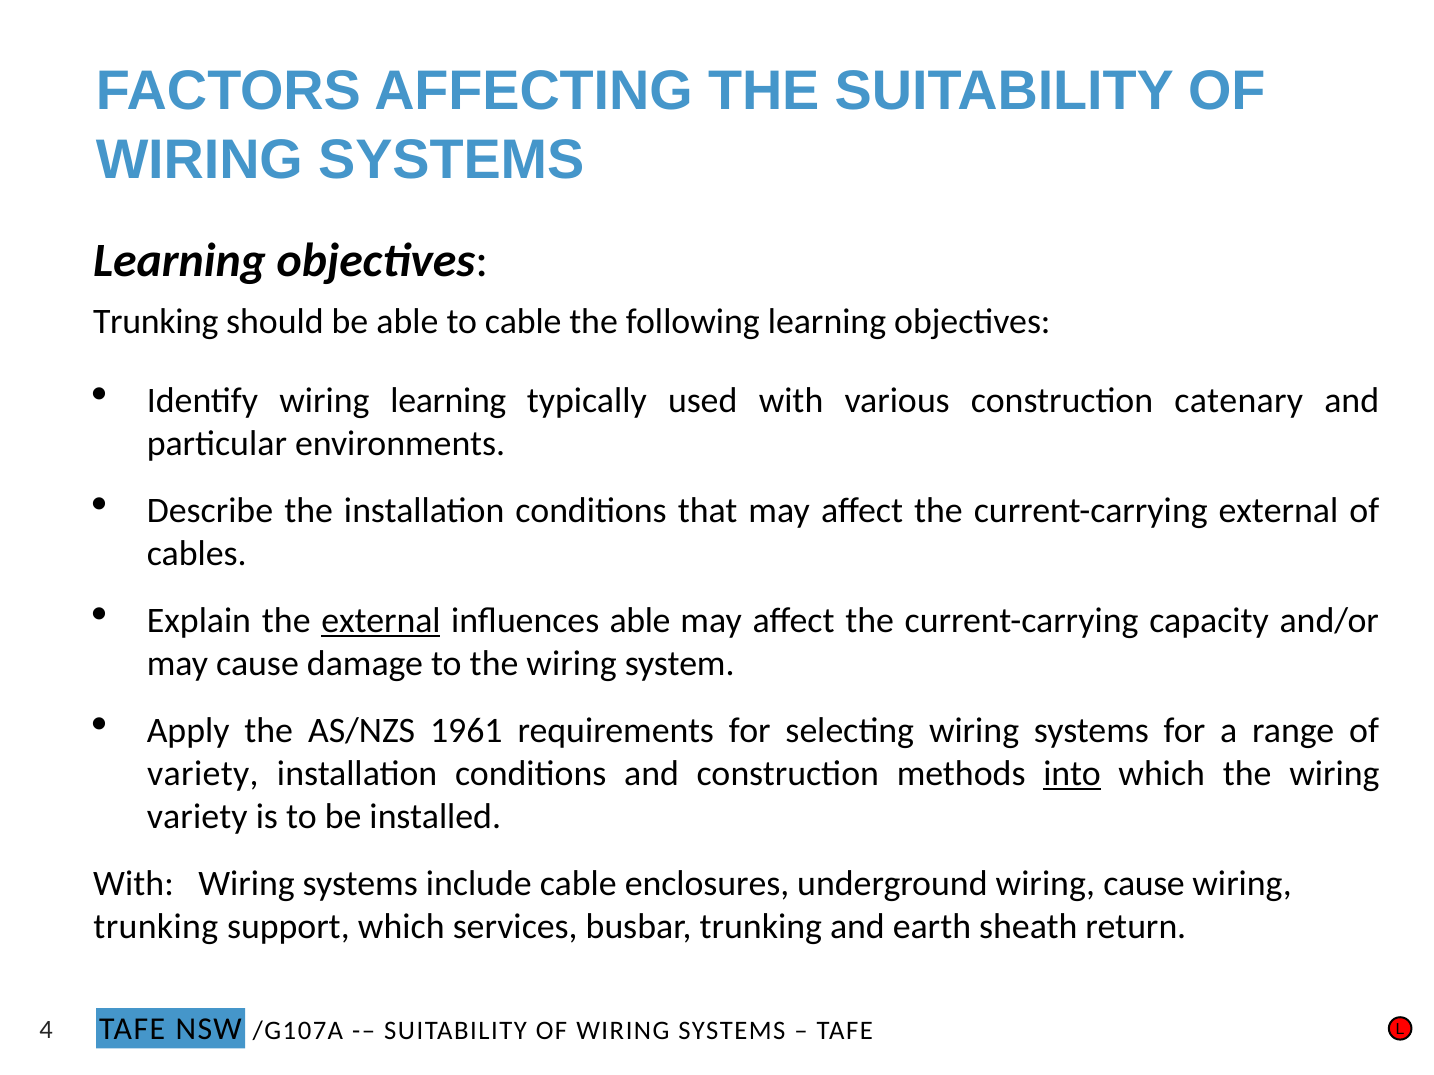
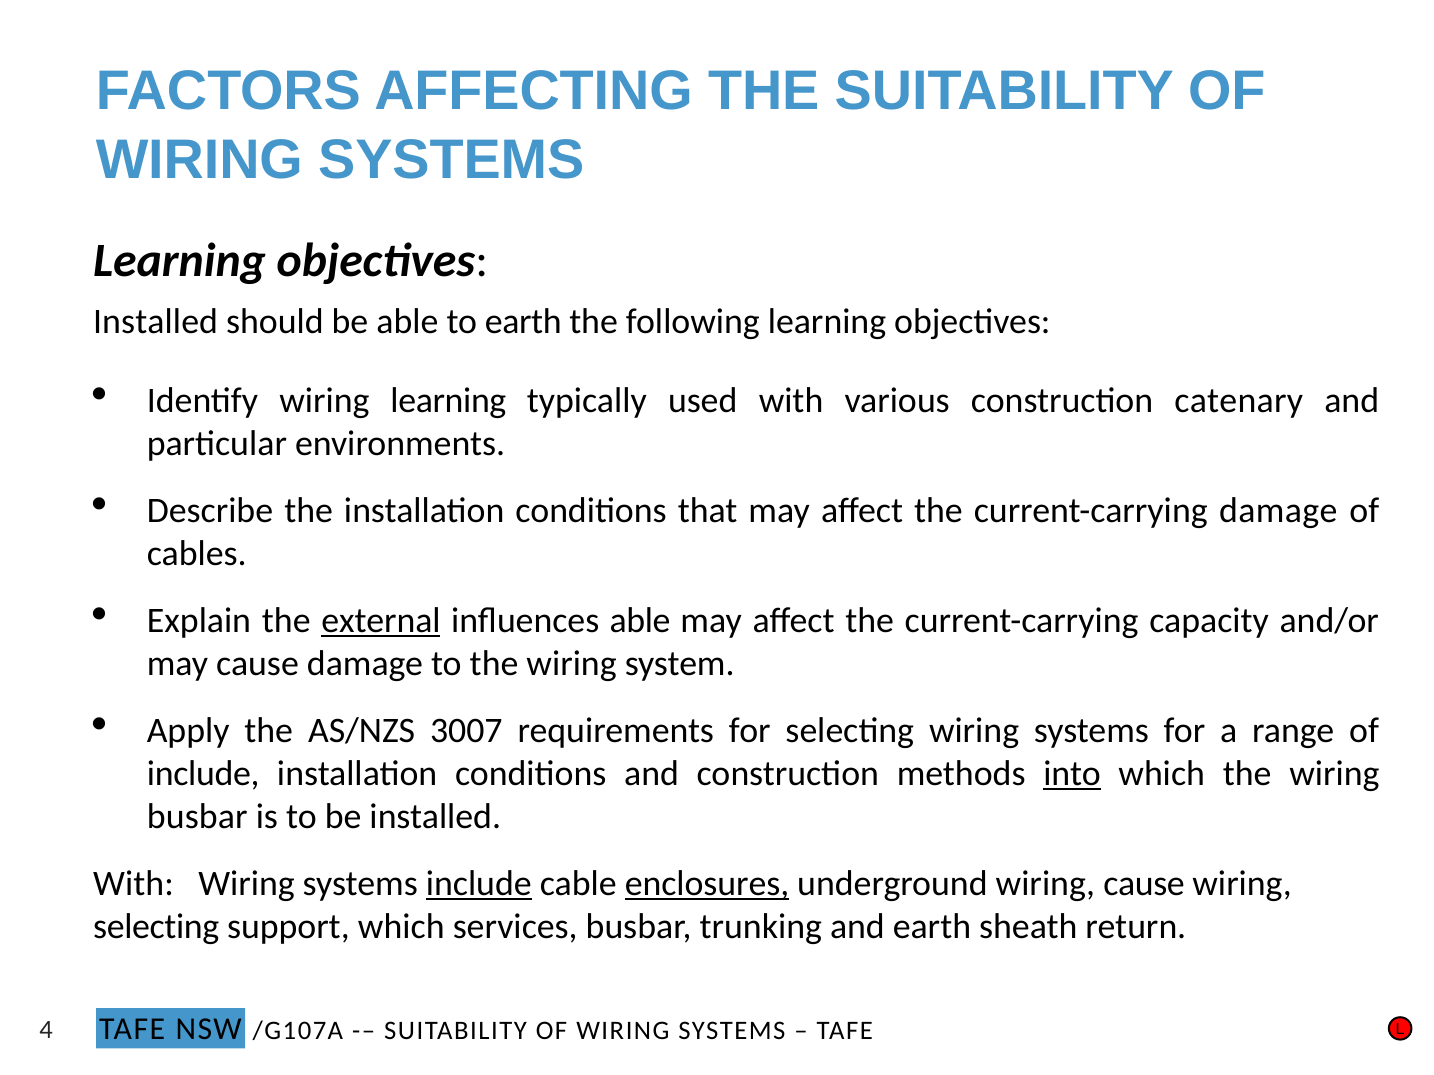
Trunking at (156, 322): Trunking -> Installed
to cable: cable -> earth
current-carrying external: external -> damage
1961: 1961 -> 3007
variety at (203, 774): variety -> include
variety at (197, 817): variety -> busbar
include at (479, 884) underline: none -> present
enclosures underline: none -> present
trunking at (156, 927): trunking -> selecting
